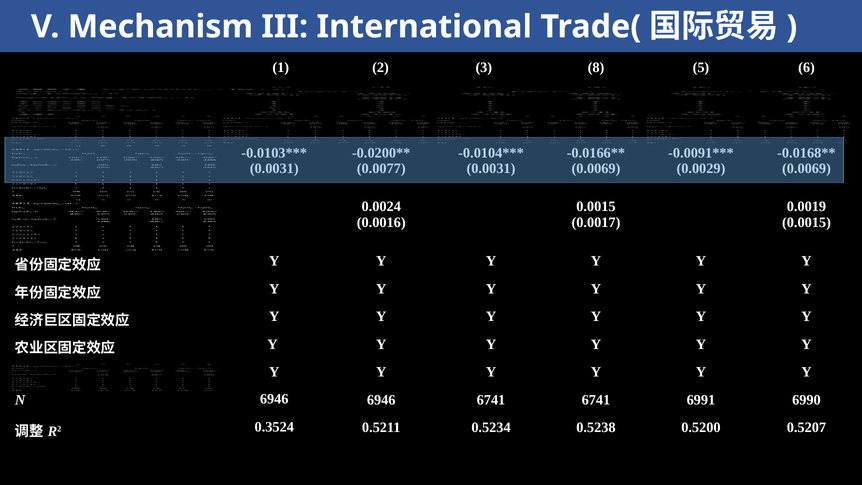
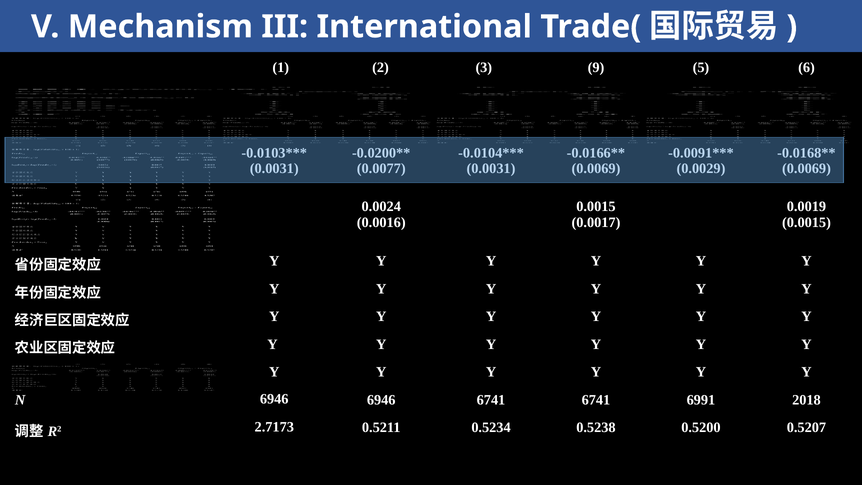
8: 8 -> 9
6990: 6990 -> 2018
0.3524: 0.3524 -> 2.7173
